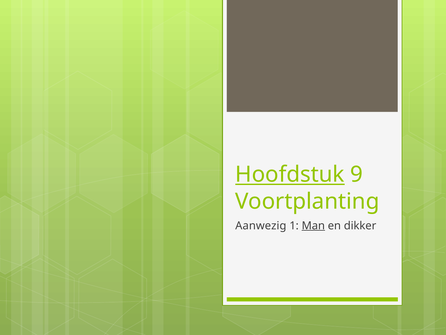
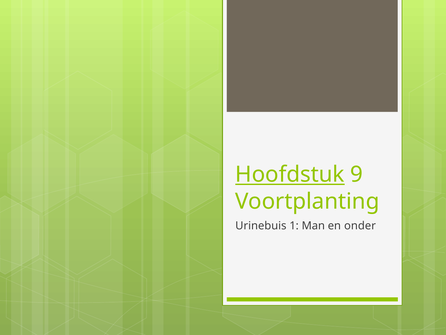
Aanwezig: Aanwezig -> Urinebuis
Man underline: present -> none
dikker: dikker -> onder
